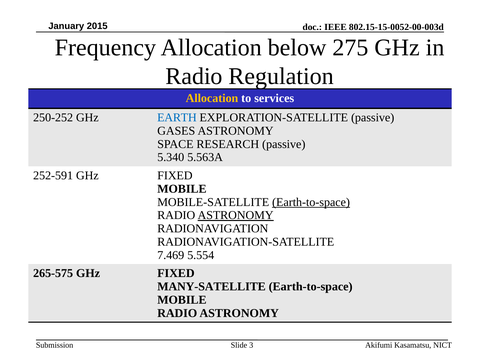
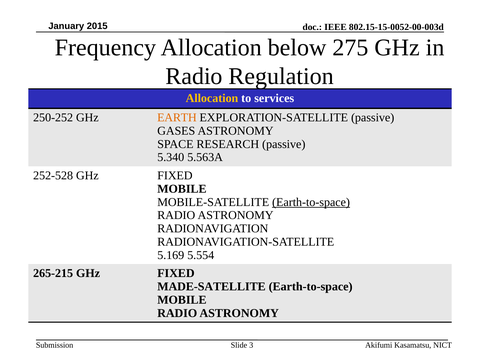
EARTH colour: blue -> orange
252-591: 252-591 -> 252-528
ASTRONOMY at (236, 215) underline: present -> none
7.469: 7.469 -> 5.169
265-575: 265-575 -> 265-215
MANY-SATELLITE: MANY-SATELLITE -> MADE-SATELLITE
